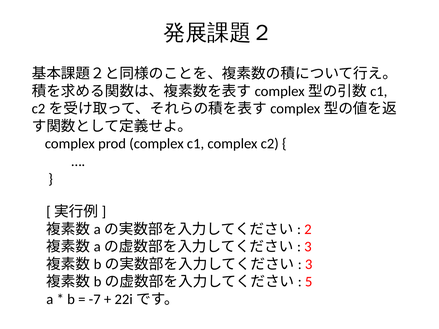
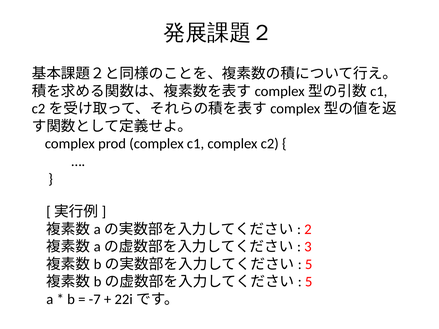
3 at (309, 264): 3 -> 5
